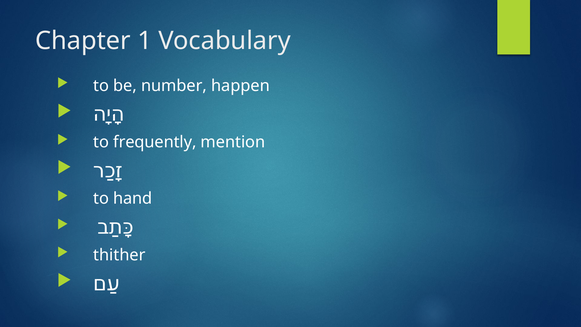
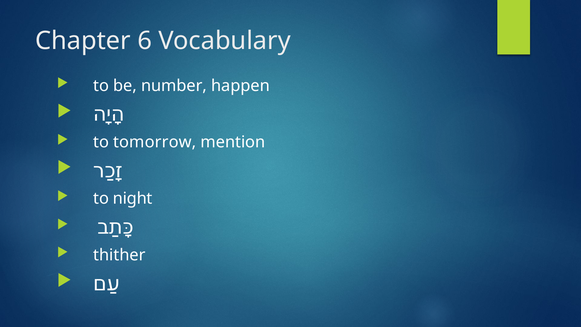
1: 1 -> 6
frequently: frequently -> tomorrow
hand: hand -> night
